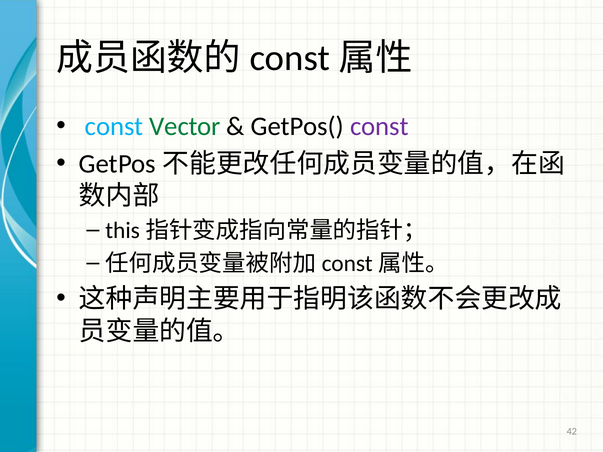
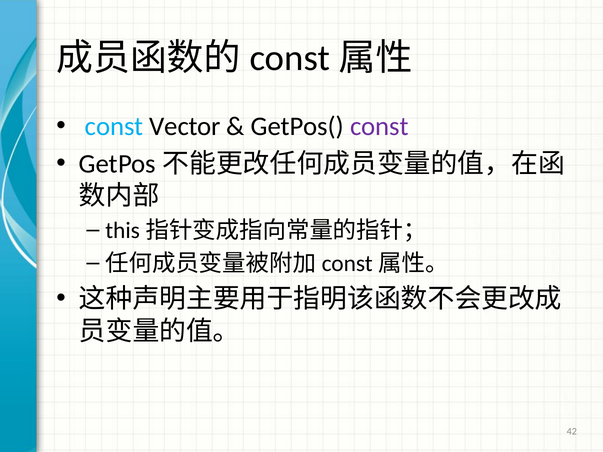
Vector colour: green -> black
